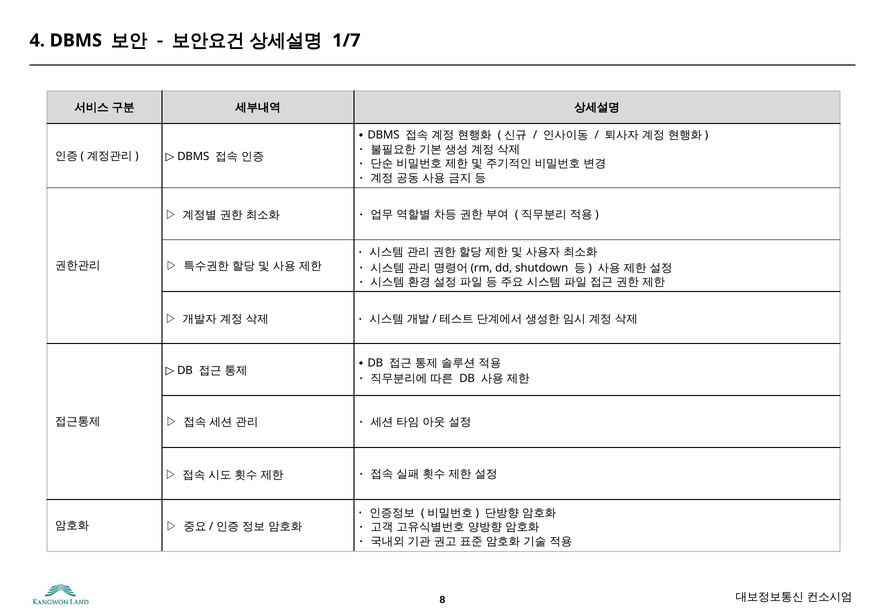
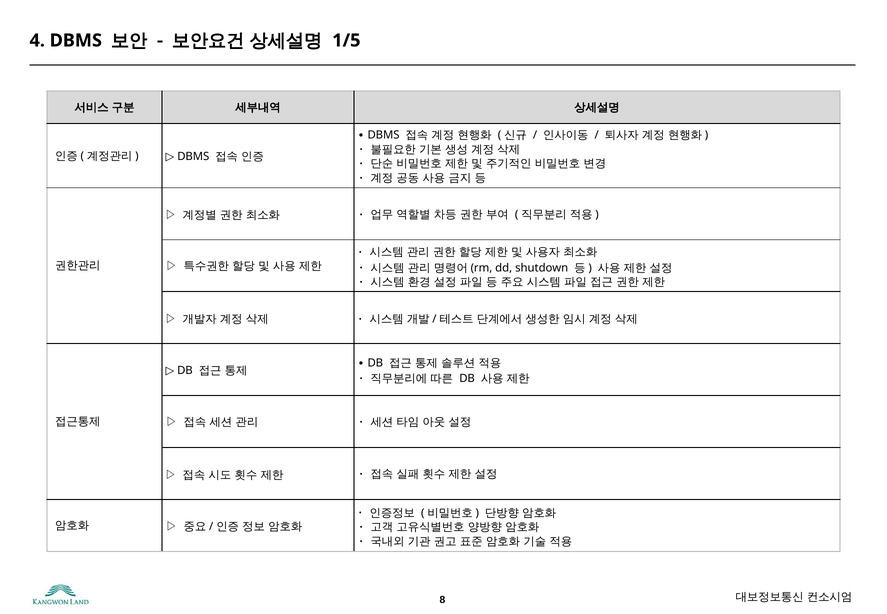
1/7: 1/7 -> 1/5
